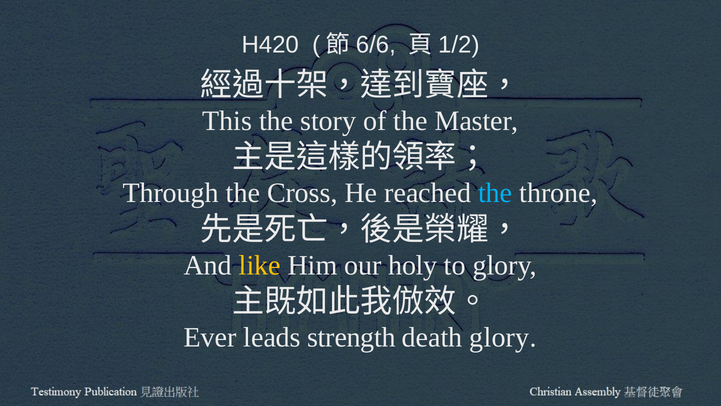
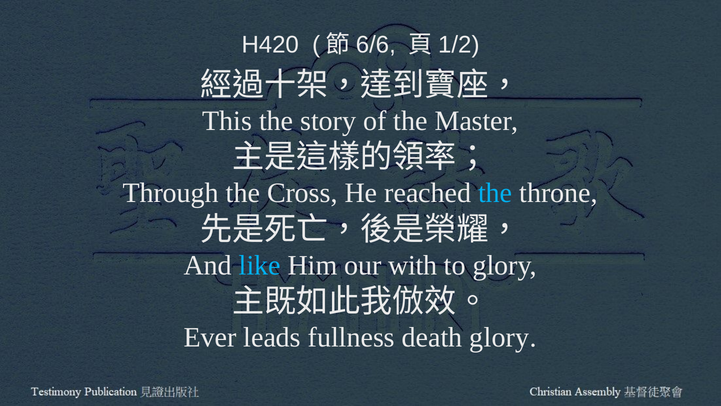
like colour: yellow -> light blue
holy: holy -> with
strength: strength -> fullness
